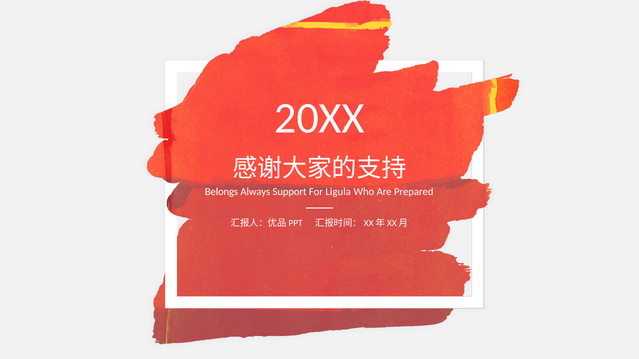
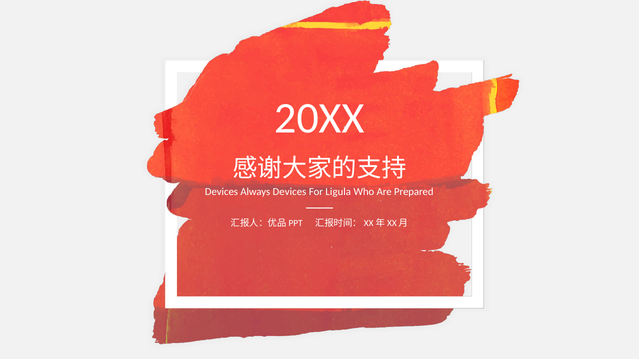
Belongs at (222, 192): Belongs -> Devices
Always Support: Support -> Devices
